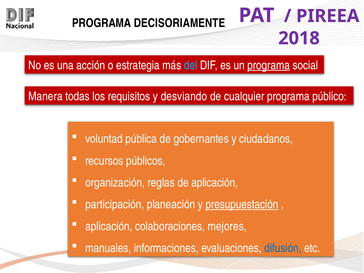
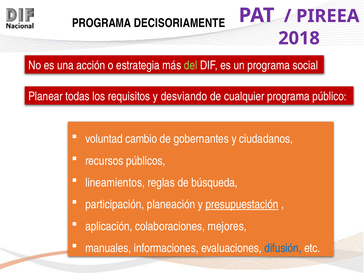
del colour: light blue -> light green
programa at (269, 65) underline: present -> none
Manera: Manera -> Planear
pública: pública -> cambio
organización: organización -> lineamientos
de aplicación: aplicación -> búsqueda
